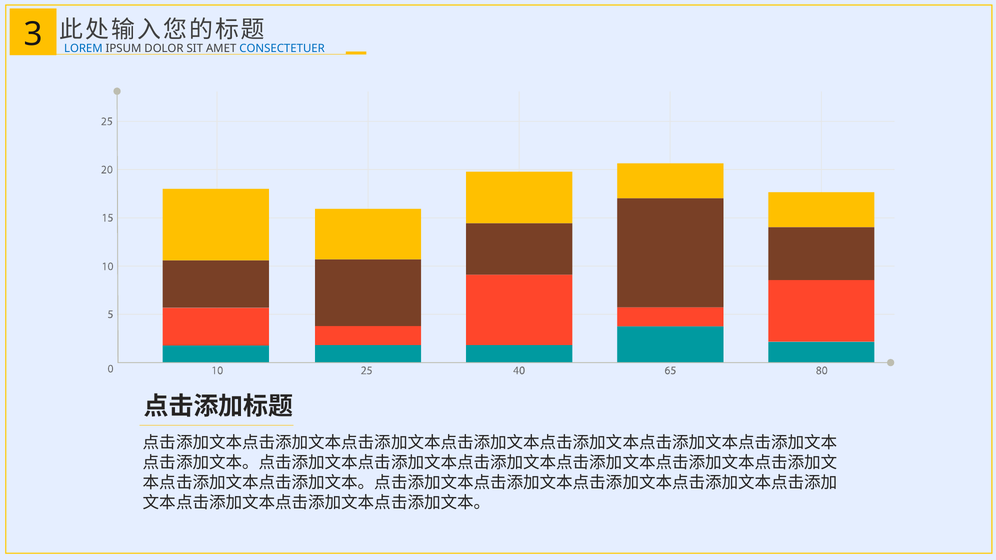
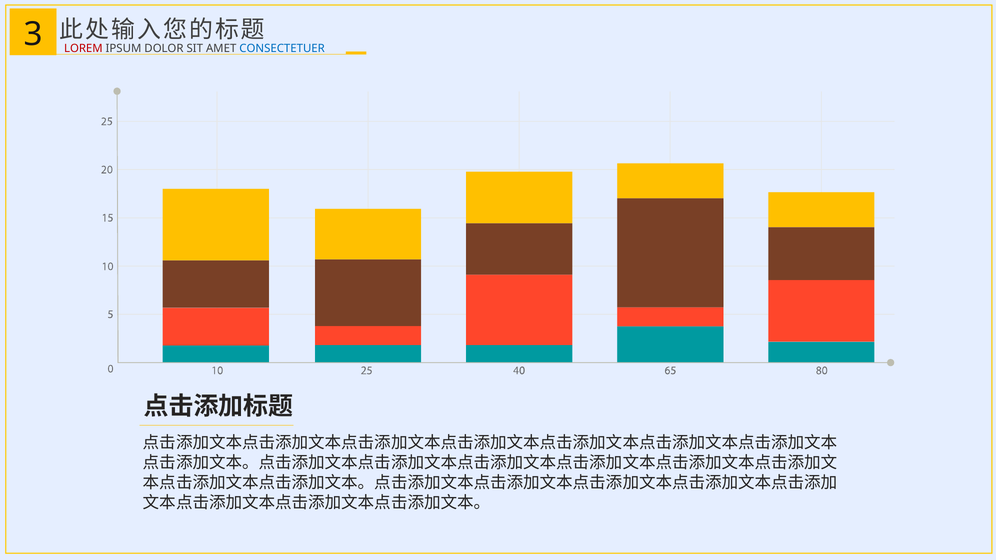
LOREM colour: blue -> red
